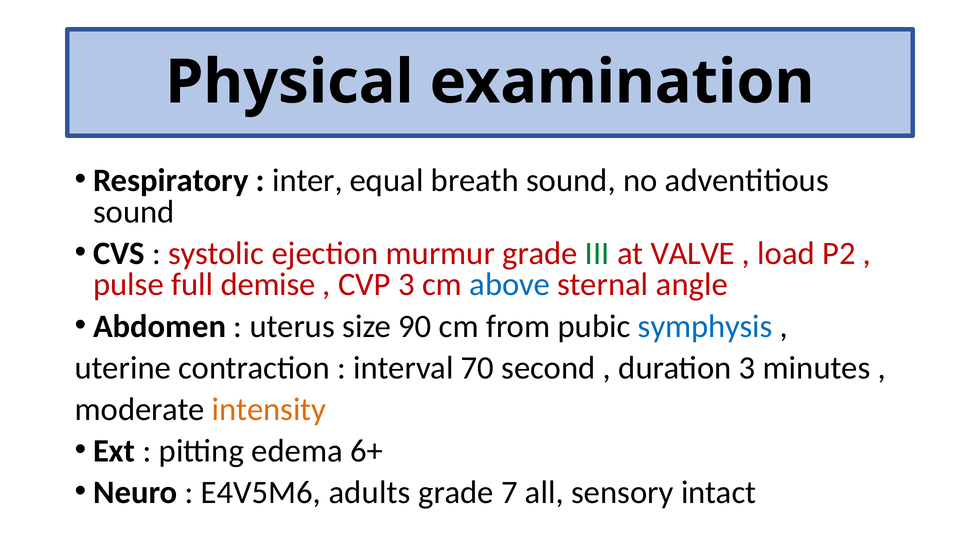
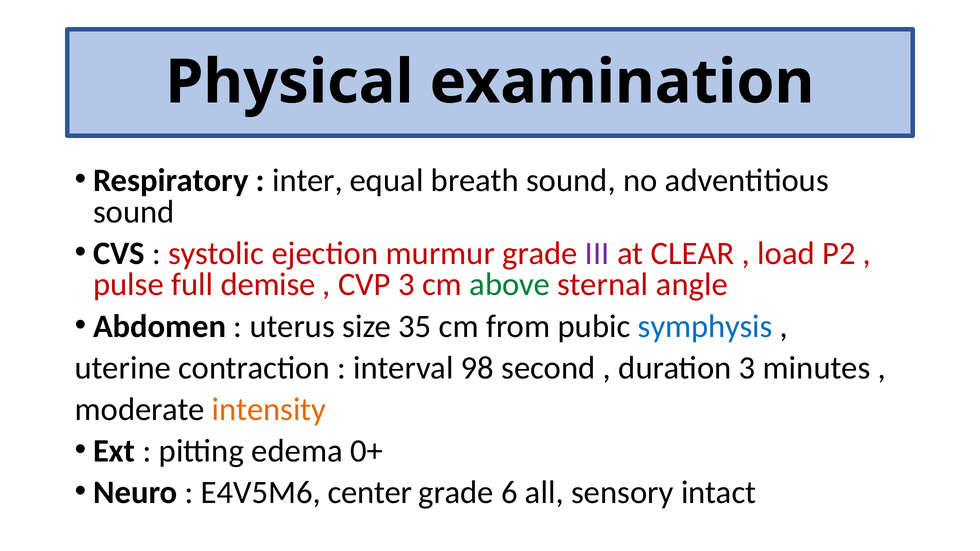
III colour: green -> purple
VALVE: VALVE -> CLEAR
above colour: blue -> green
90: 90 -> 35
70: 70 -> 98
6+: 6+ -> 0+
adults: adults -> center
7: 7 -> 6
